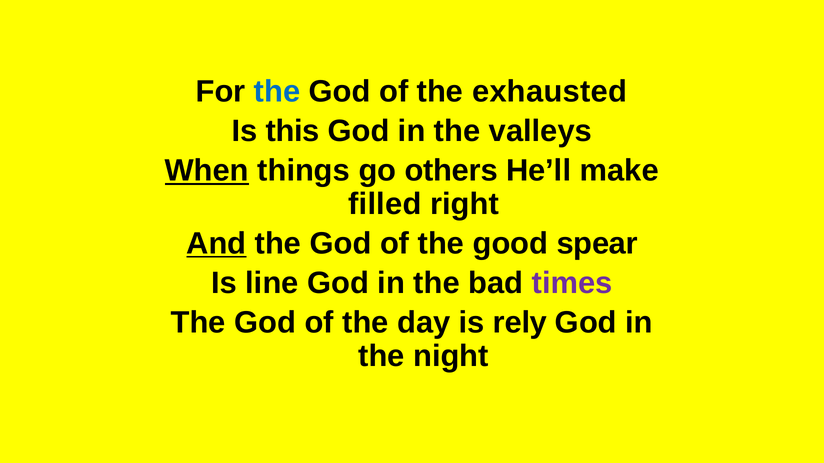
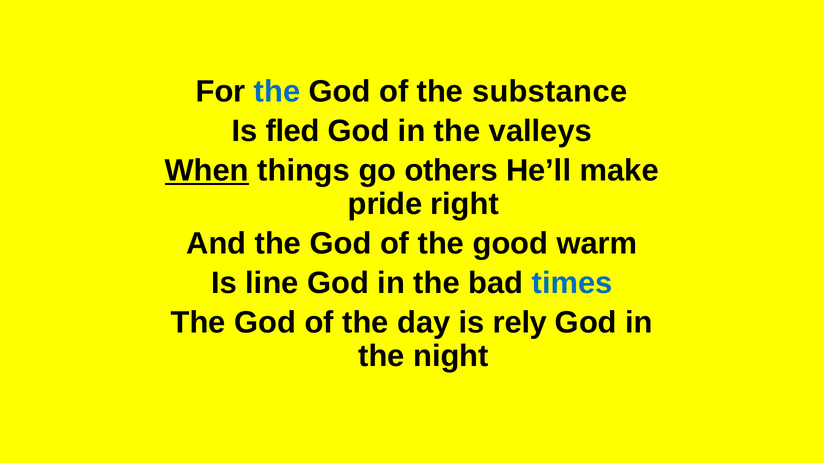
exhausted: exhausted -> substance
this: this -> fled
filled: filled -> pride
And underline: present -> none
spear: spear -> warm
times colour: purple -> blue
